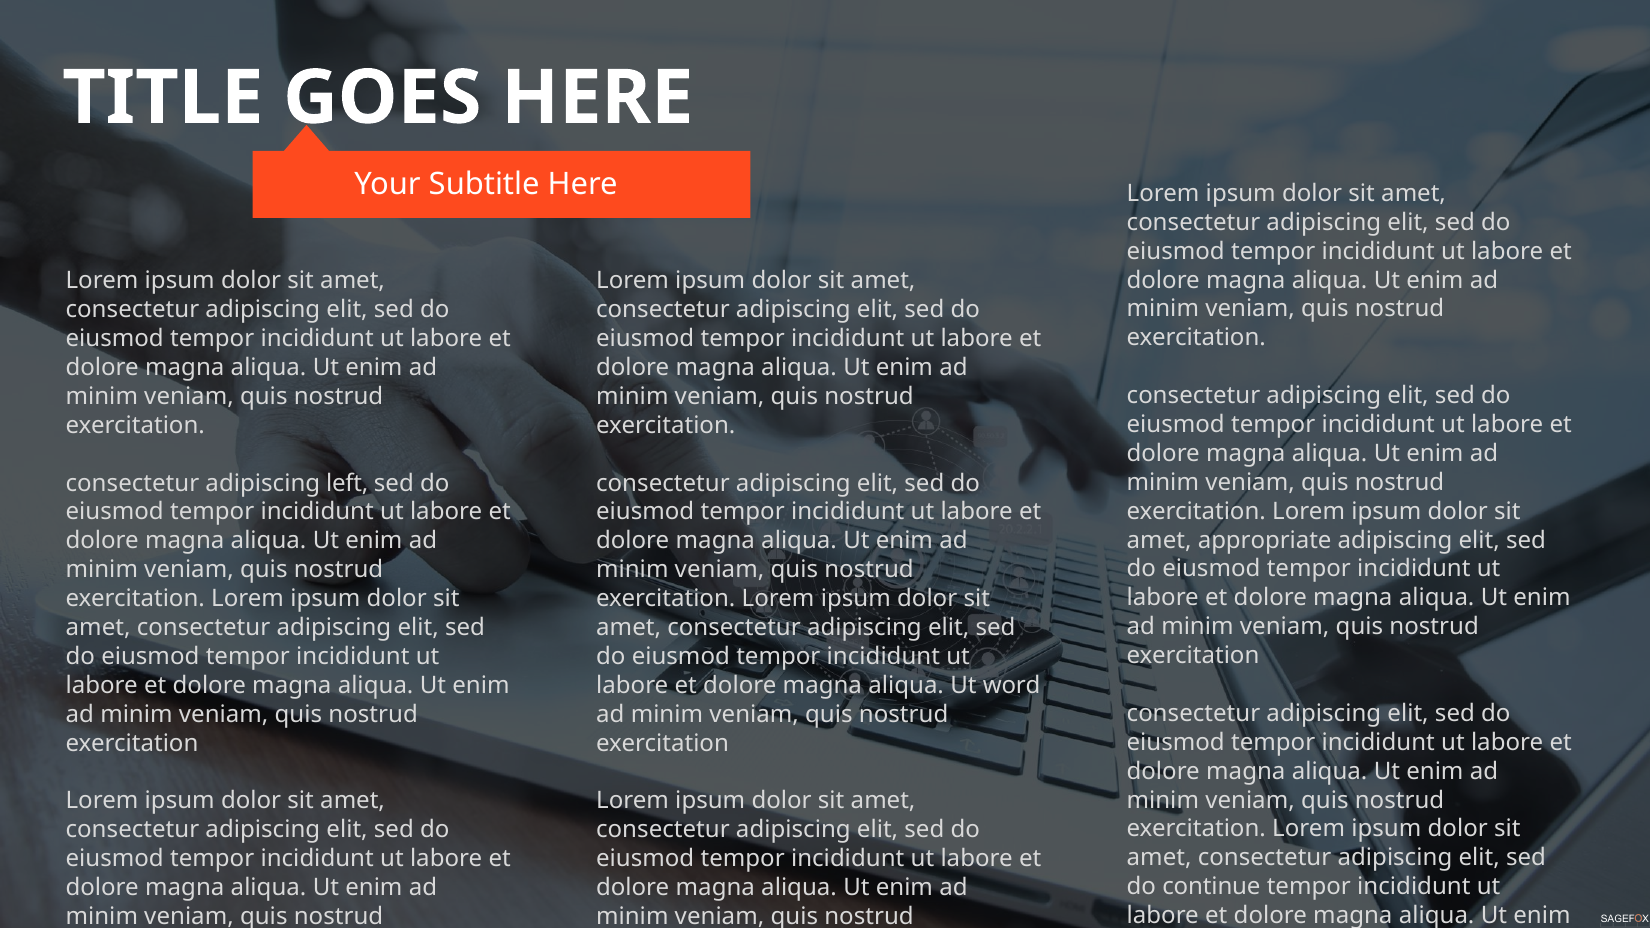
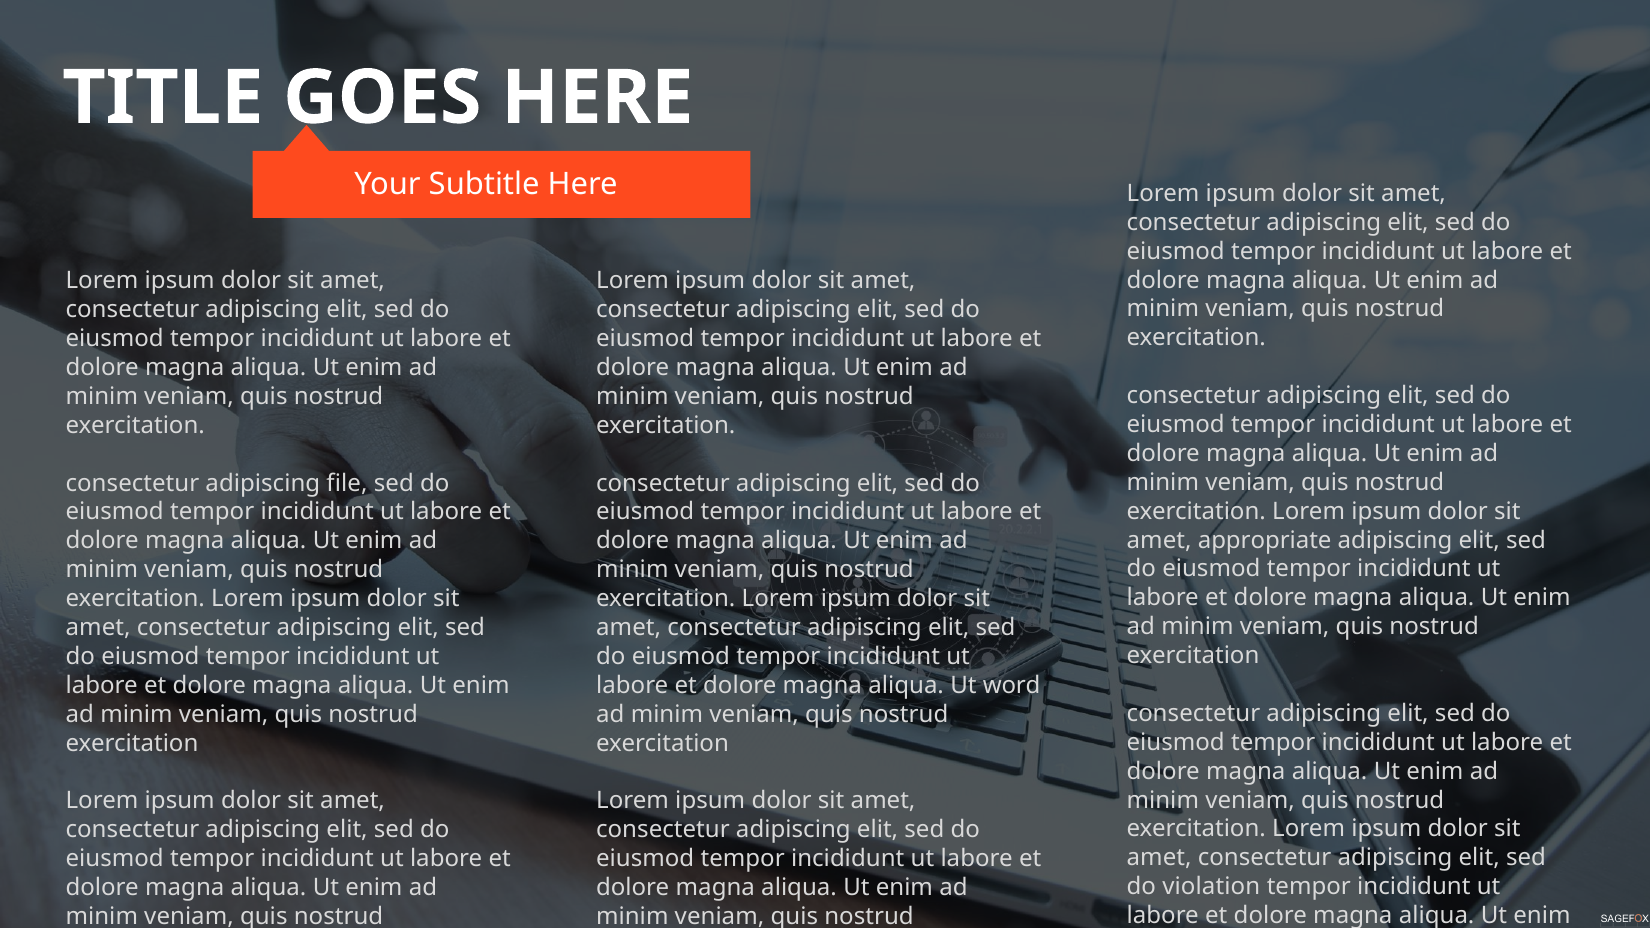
left: left -> file
continue: continue -> violation
